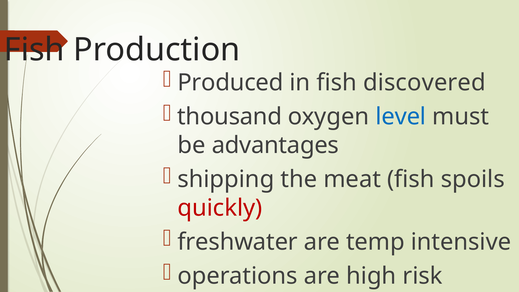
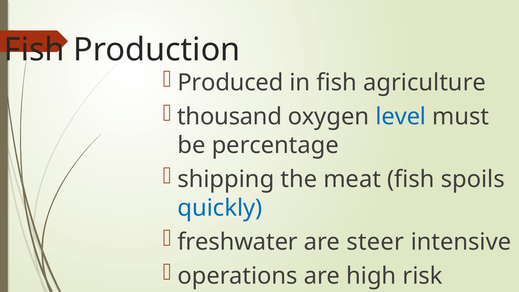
discovered: discovered -> agriculture
advantages: advantages -> percentage
quickly colour: red -> blue
temp: temp -> steer
